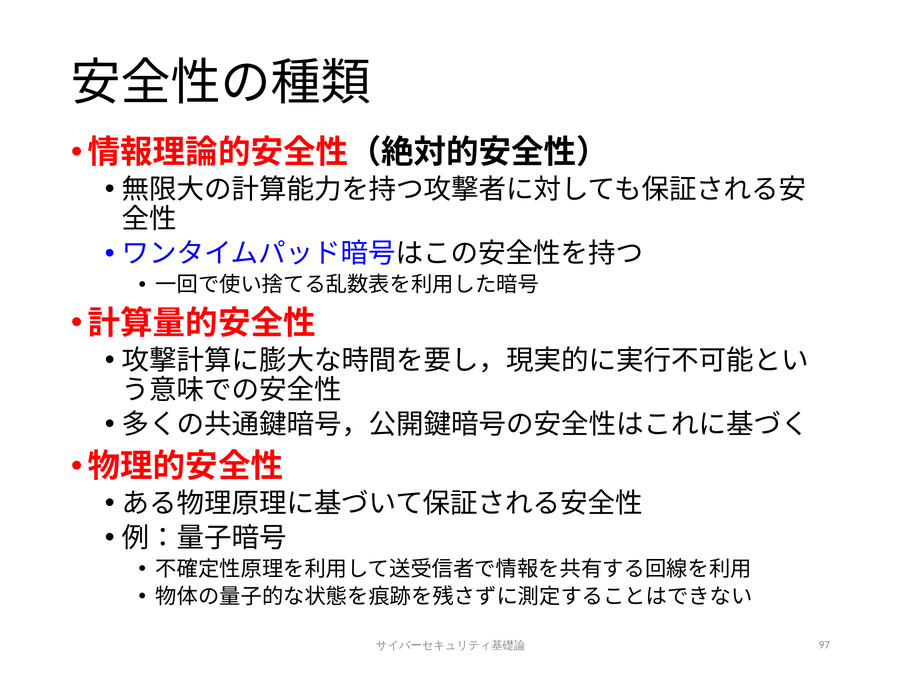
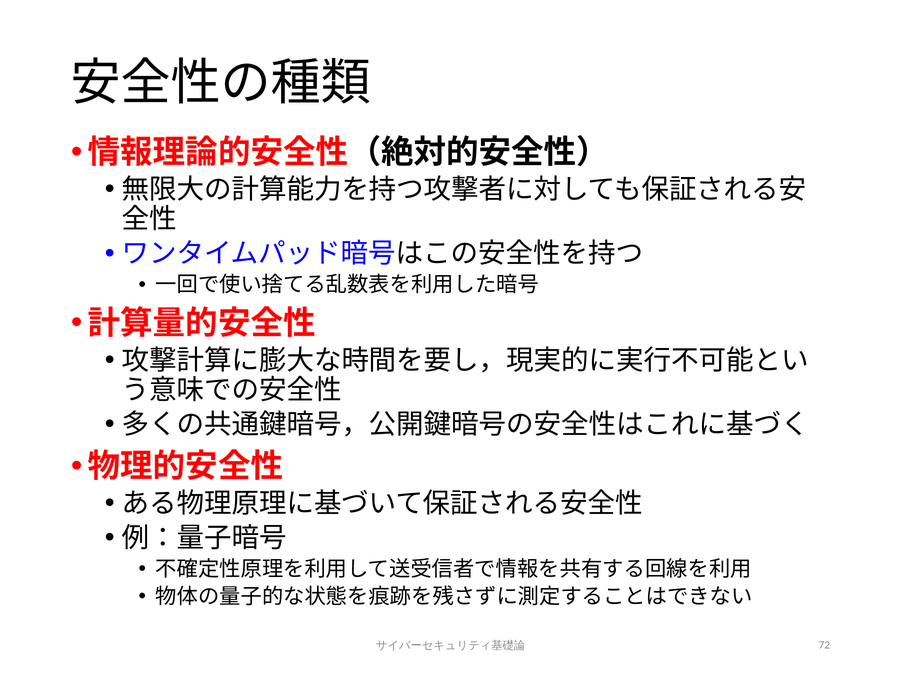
97: 97 -> 72
